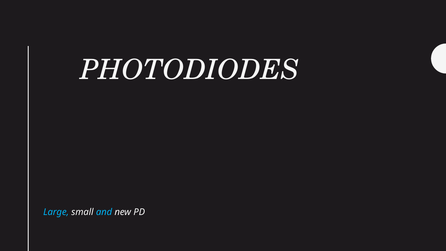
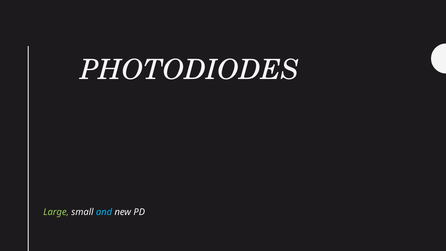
Large colour: light blue -> light green
